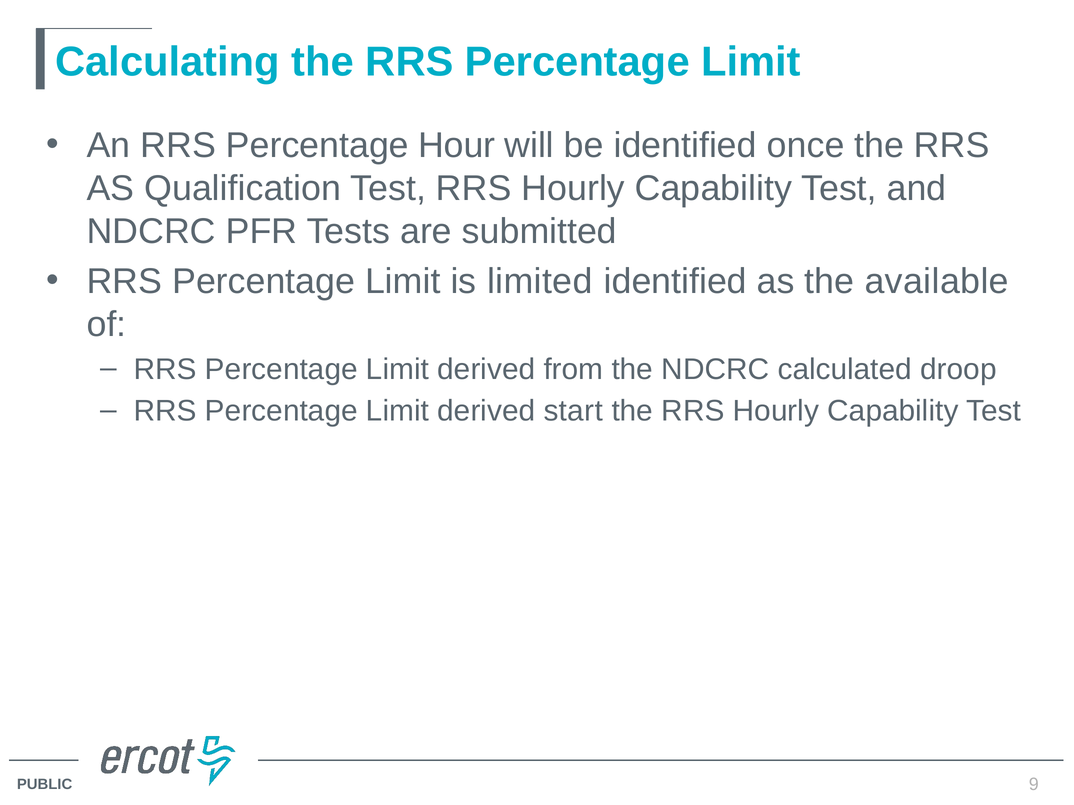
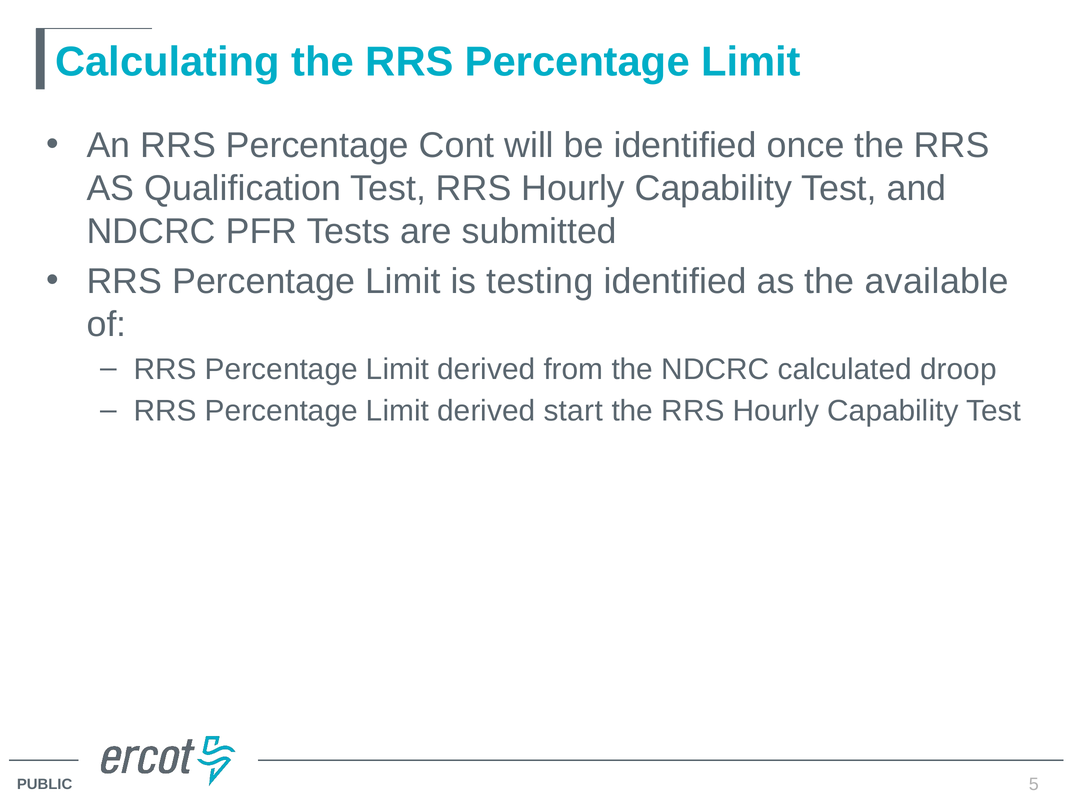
Hour: Hour -> Cont
limited: limited -> testing
9: 9 -> 5
